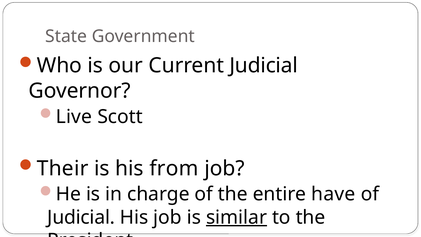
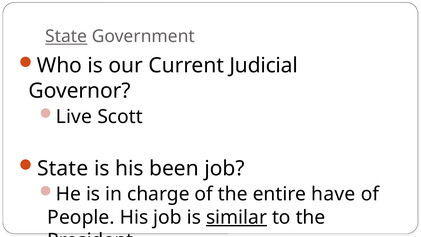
State at (66, 36) underline: none -> present
Their at (63, 168): Their -> State
from: from -> been
Judicial at (81, 217): Judicial -> People
